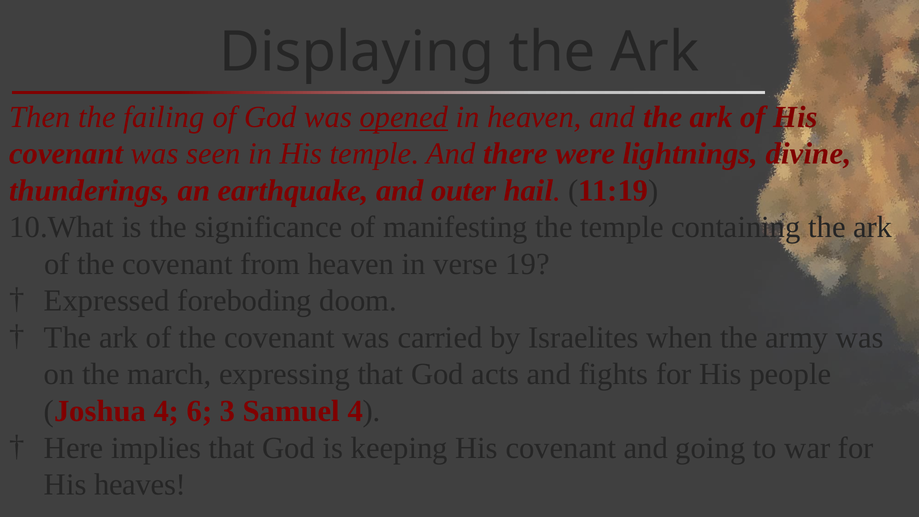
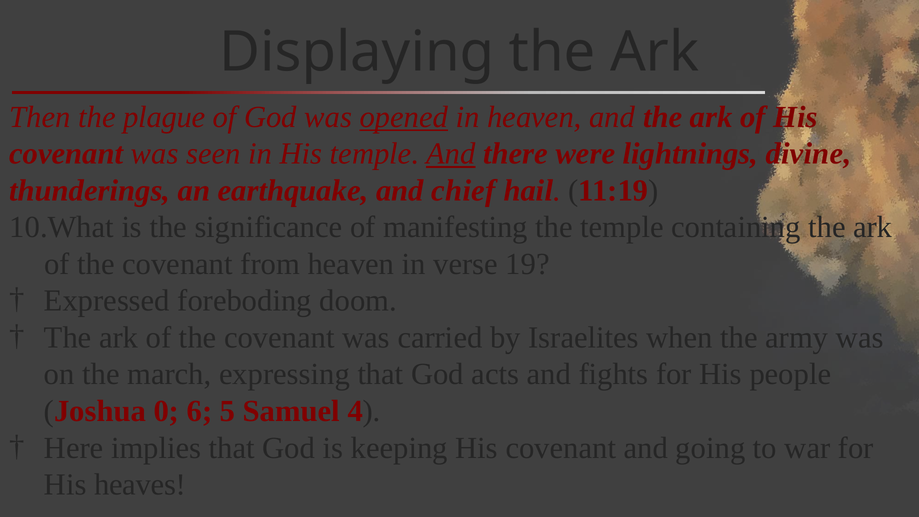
failing: failing -> plague
And at (451, 154) underline: none -> present
outer: outer -> chief
Joshua 4: 4 -> 0
3: 3 -> 5
